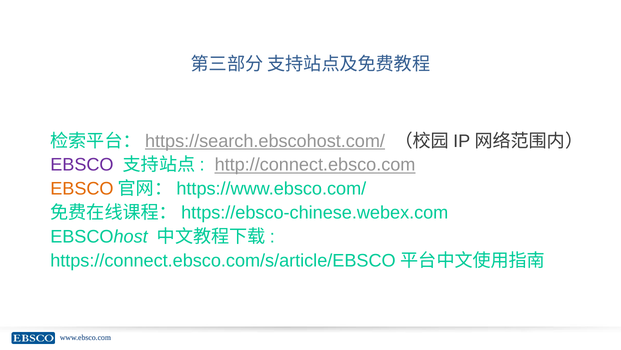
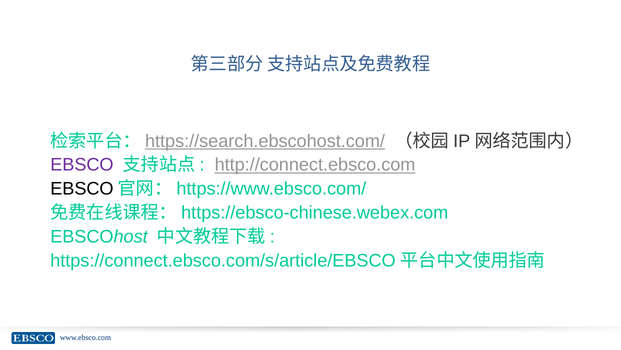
EBSCO at (82, 188) colour: orange -> black
